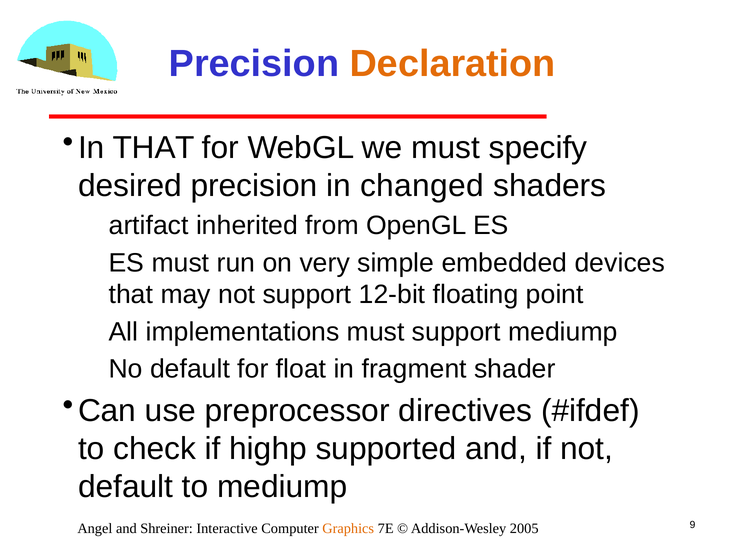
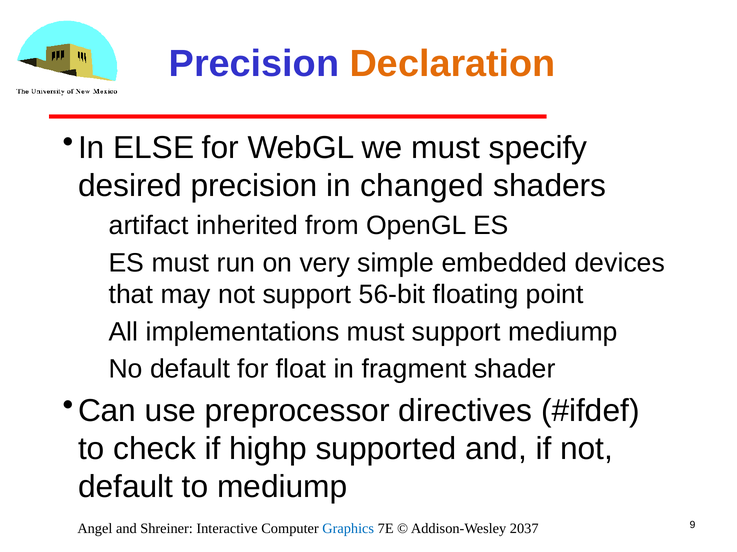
In THAT: THAT -> ELSE
12-bit: 12-bit -> 56-bit
Graphics colour: orange -> blue
2005: 2005 -> 2037
